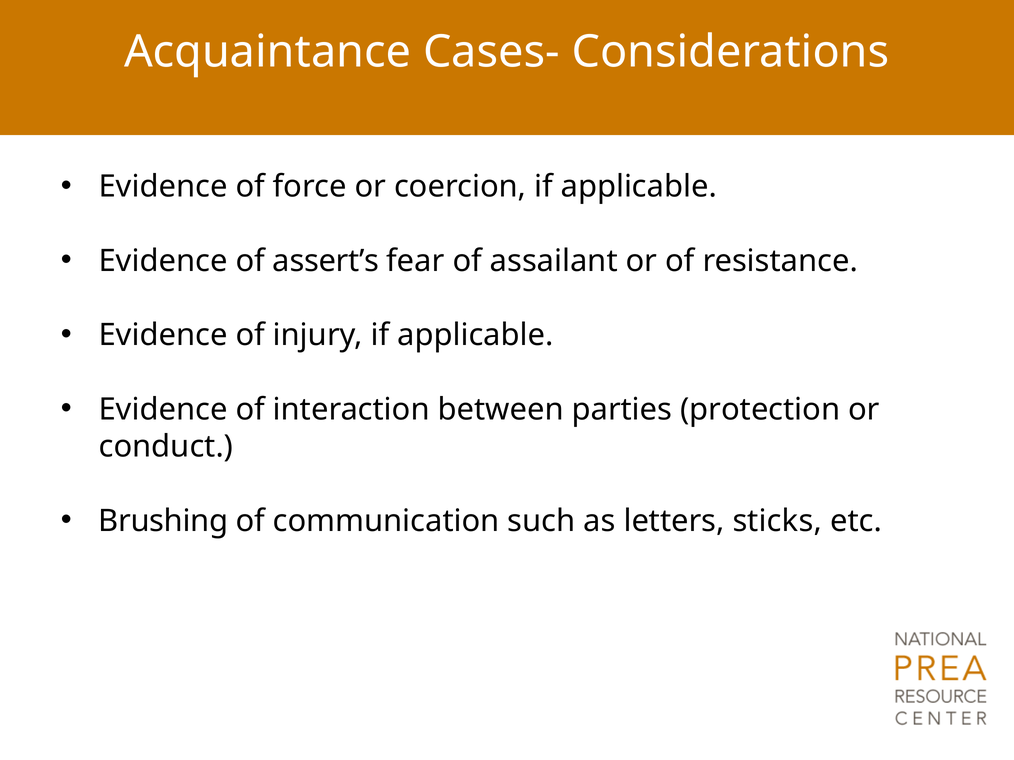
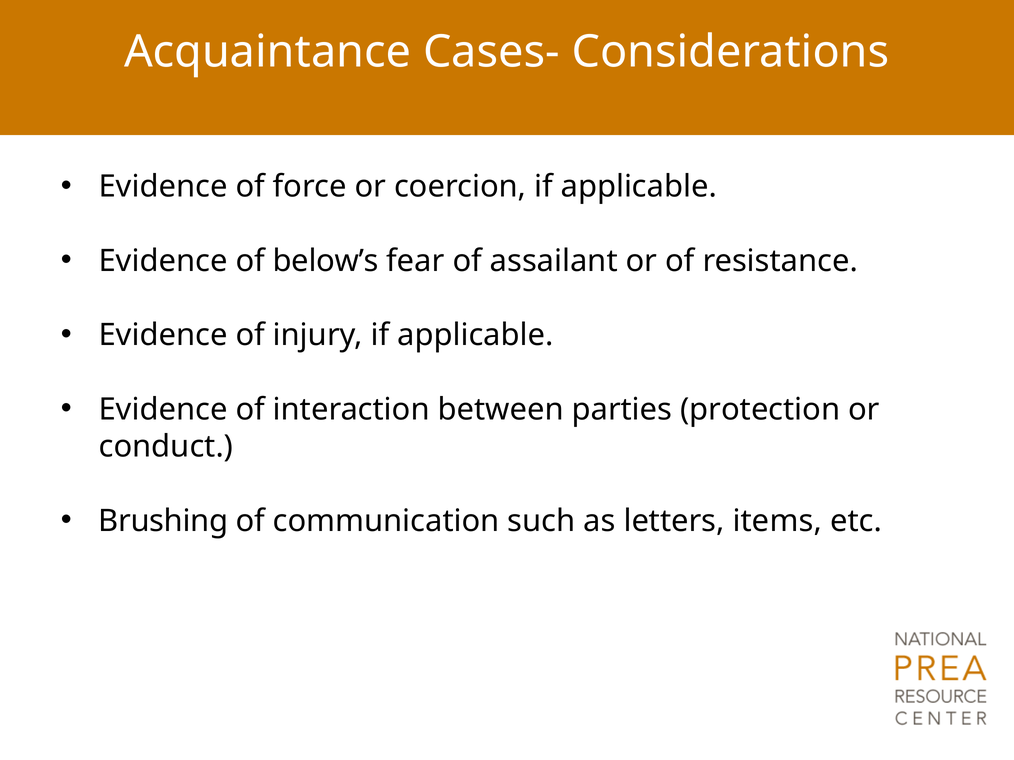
assert’s: assert’s -> below’s
sticks: sticks -> items
